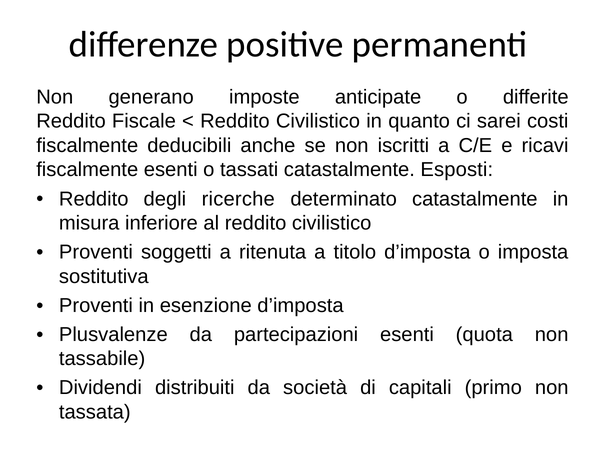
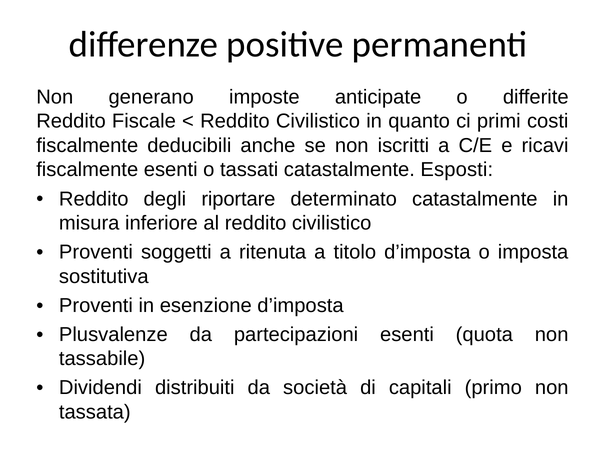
sarei: sarei -> primi
ricerche: ricerche -> riportare
